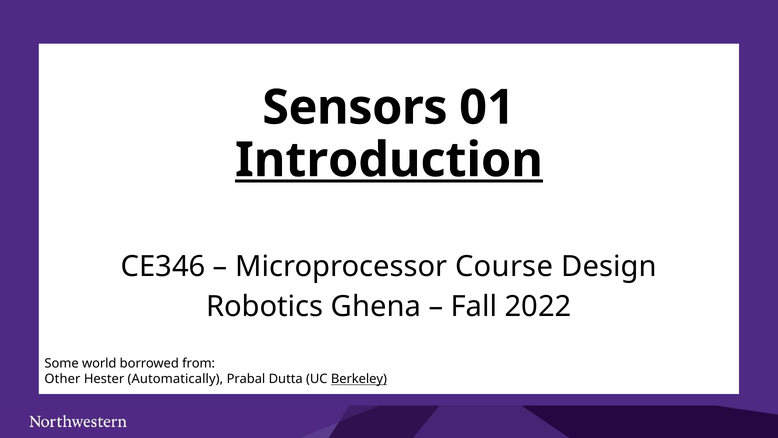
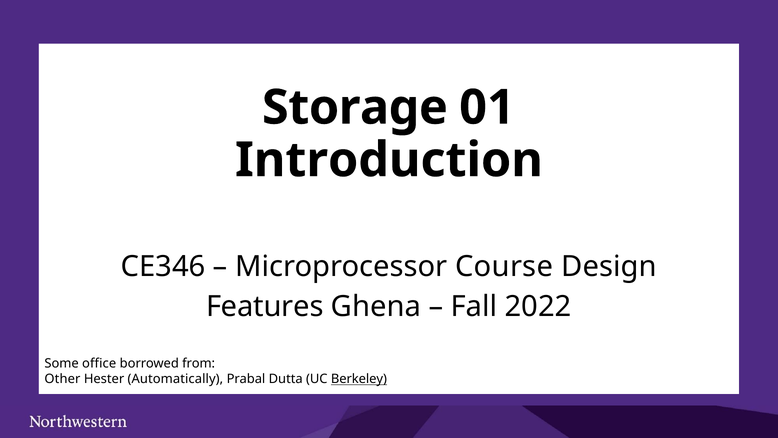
Sensors: Sensors -> Storage
Introduction underline: present -> none
Robotics: Robotics -> Features
world: world -> office
